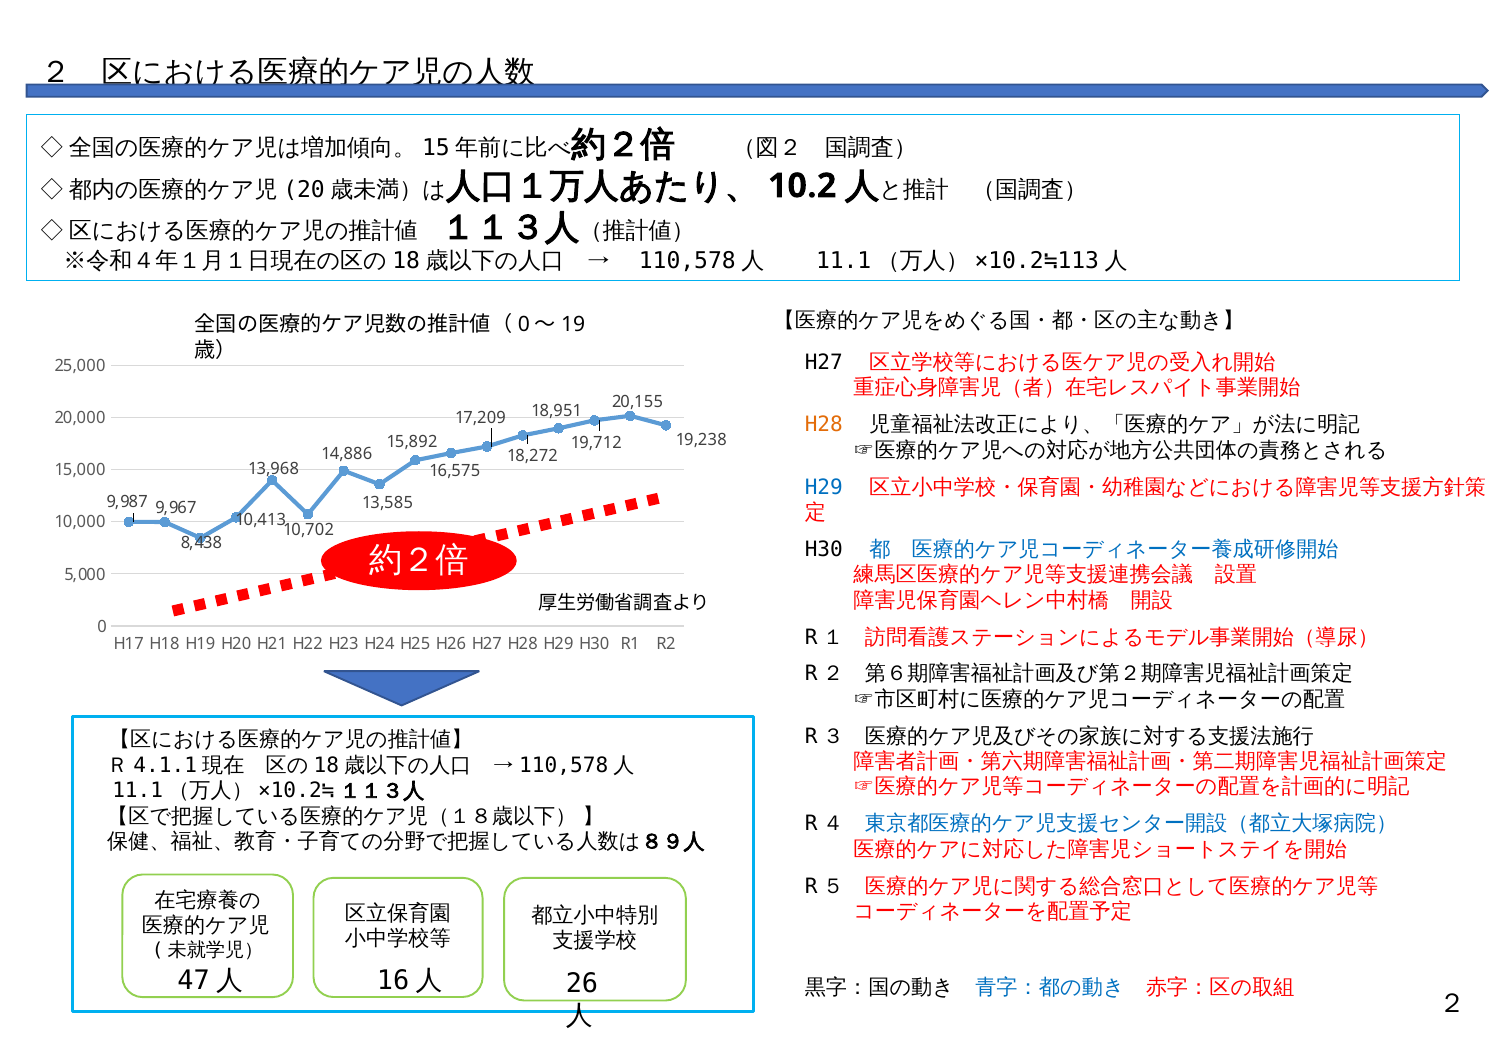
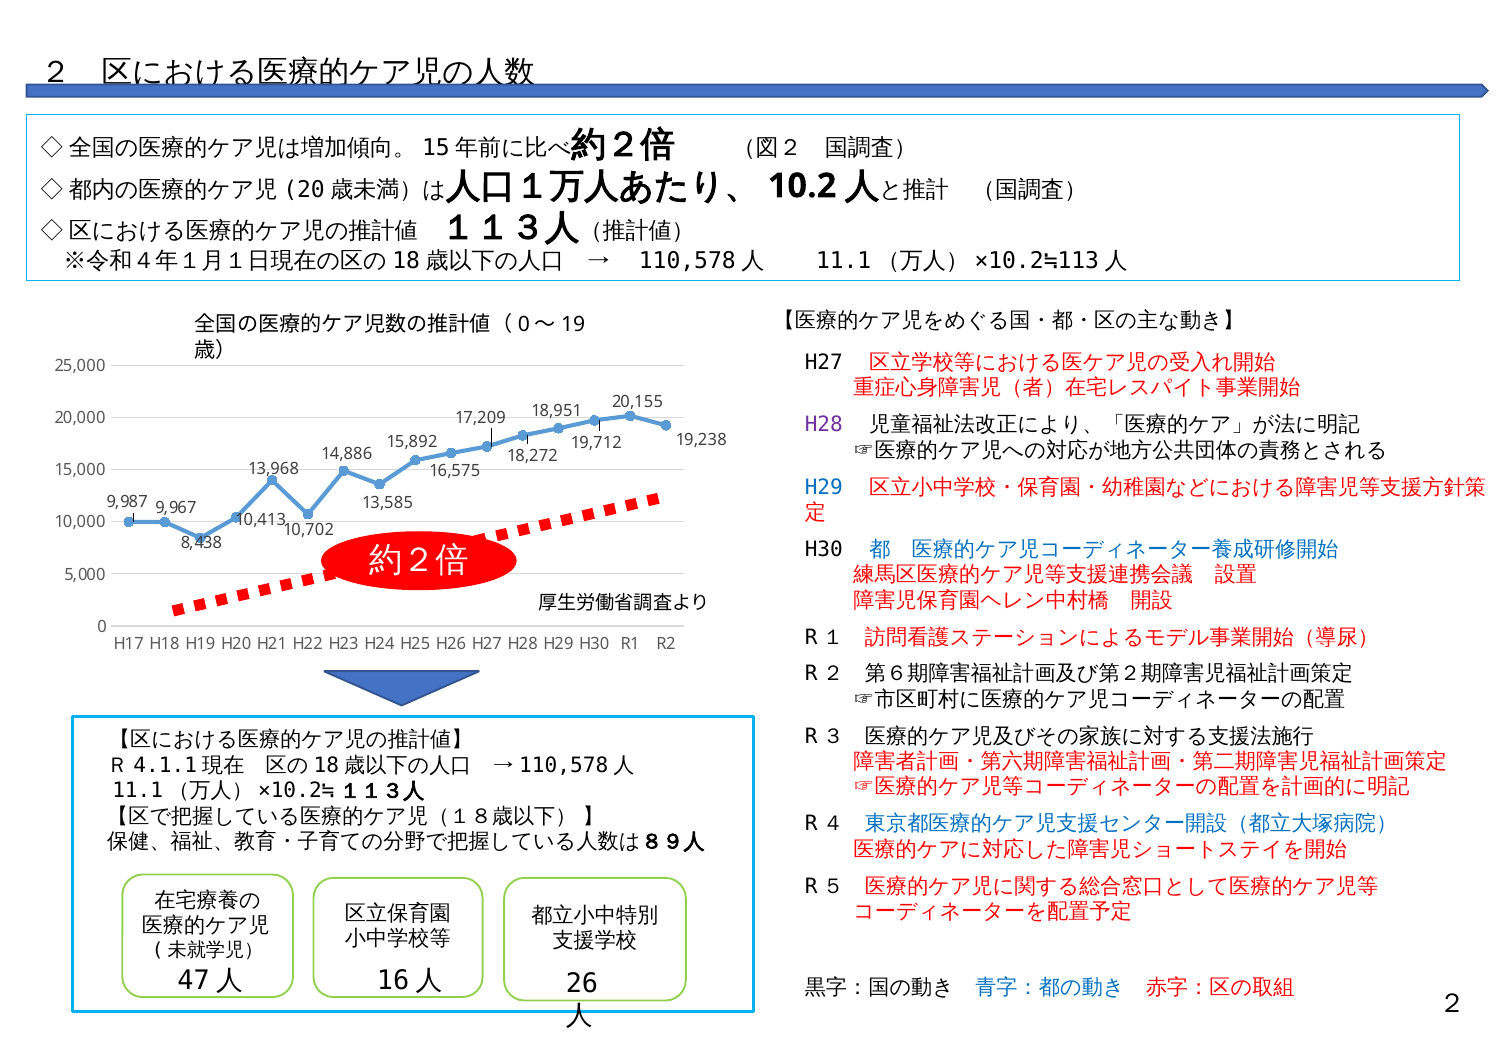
H28 at (824, 425) colour: orange -> purple
